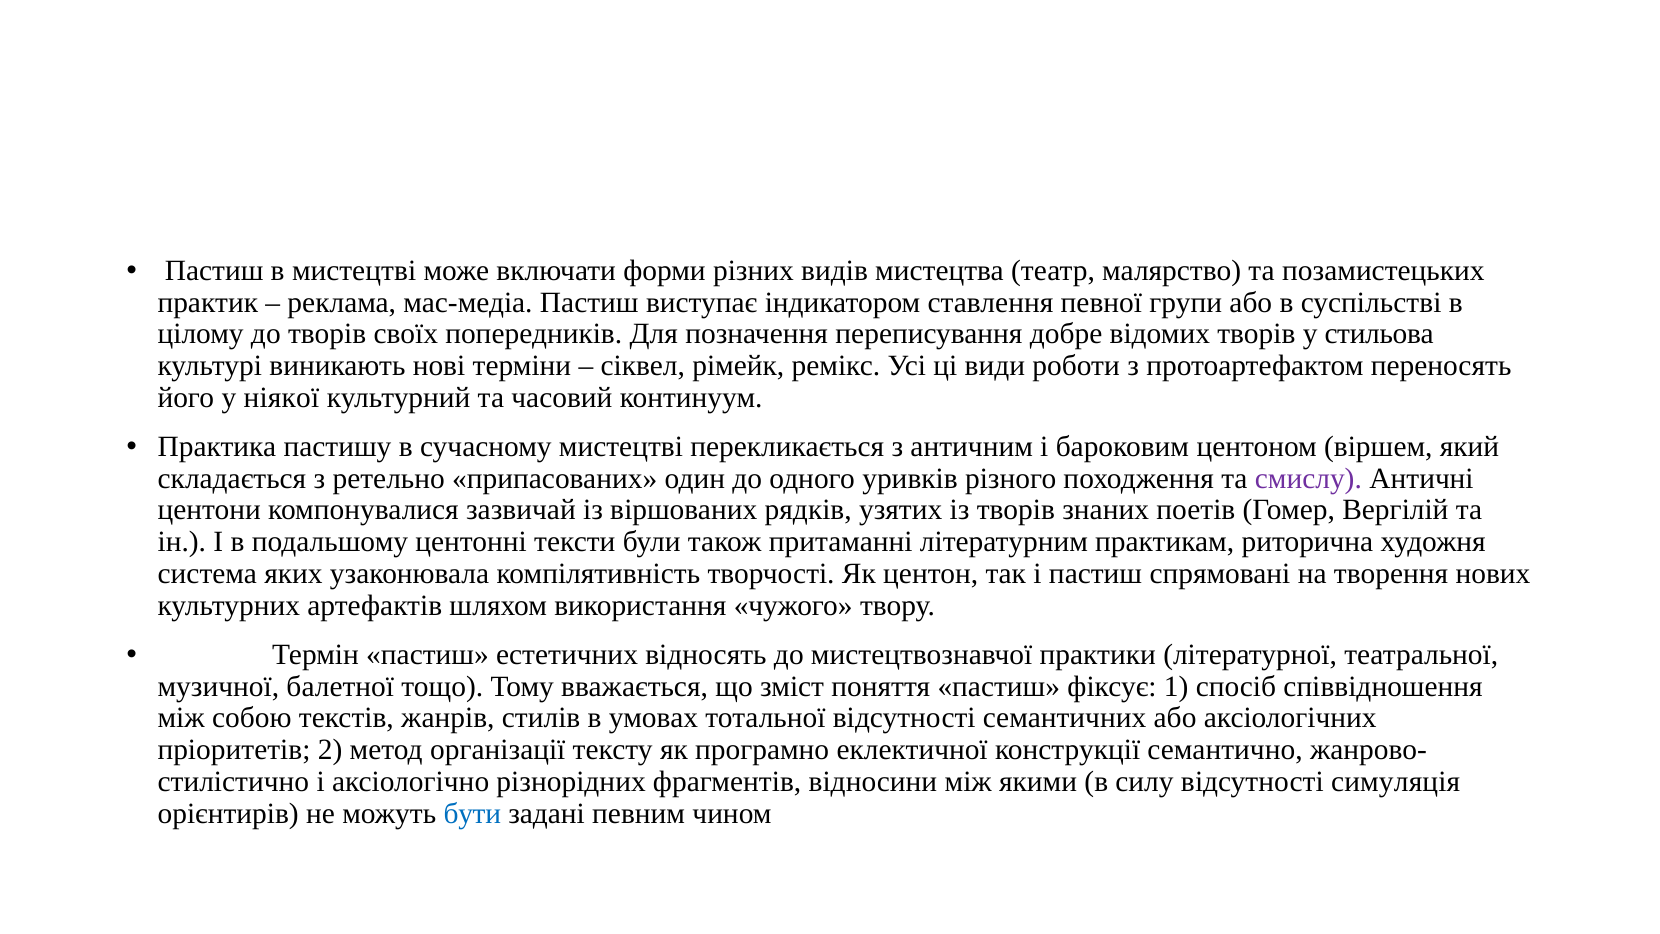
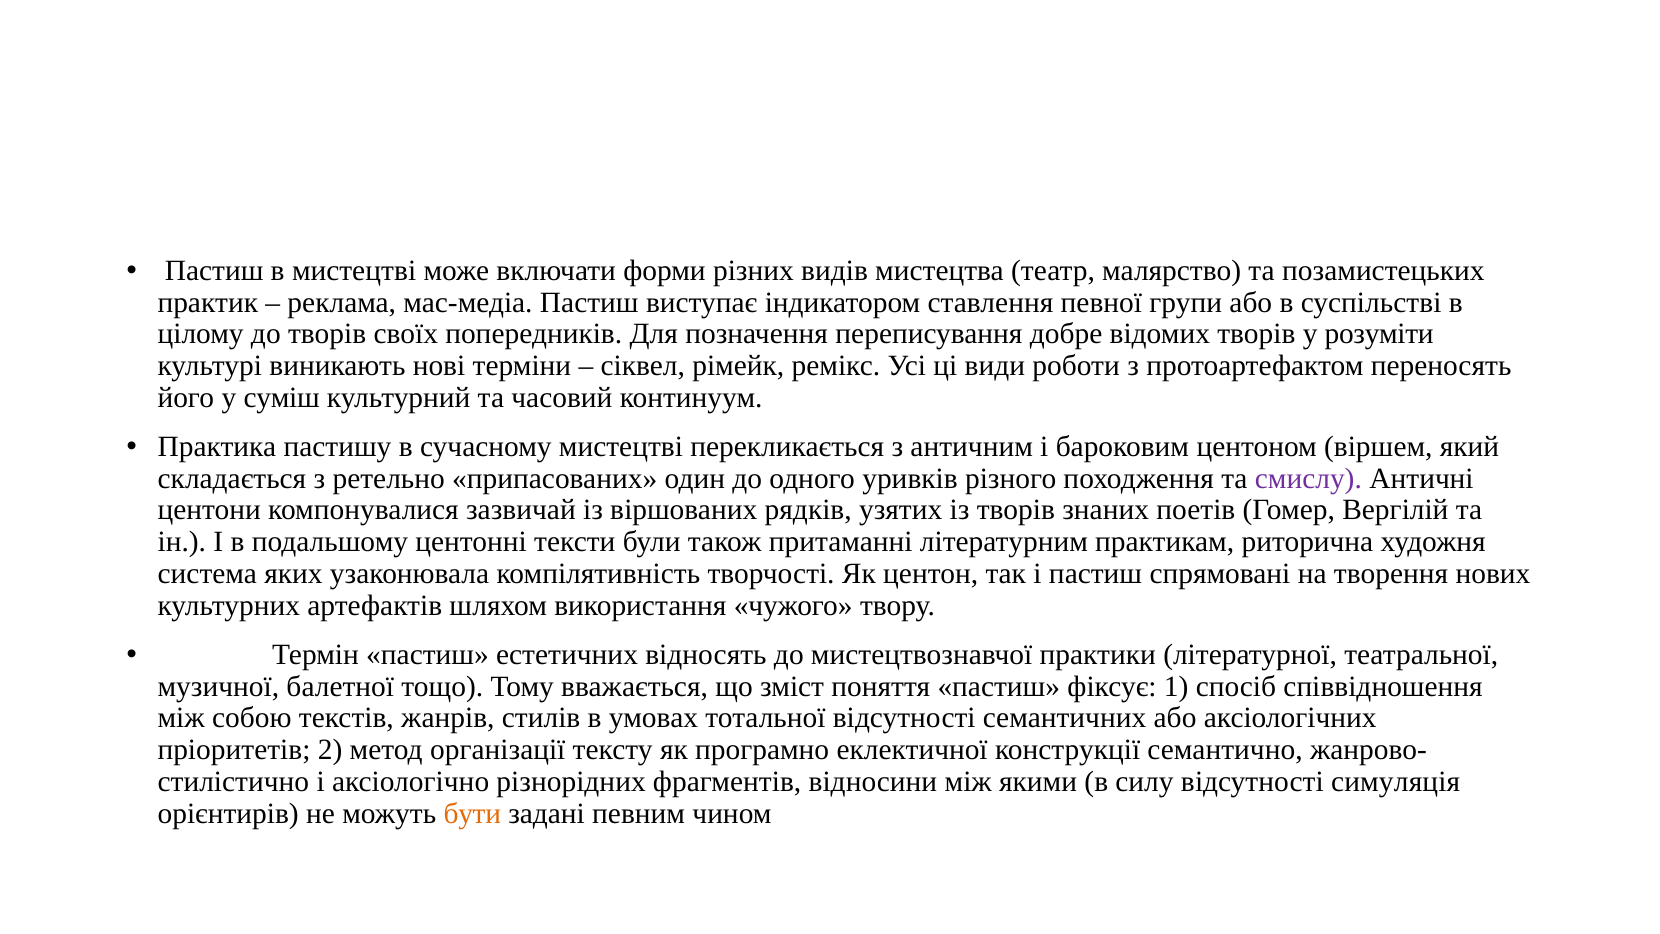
стильова: стильова -> розуміти
ніякої: ніякої -> суміш
бути colour: blue -> orange
